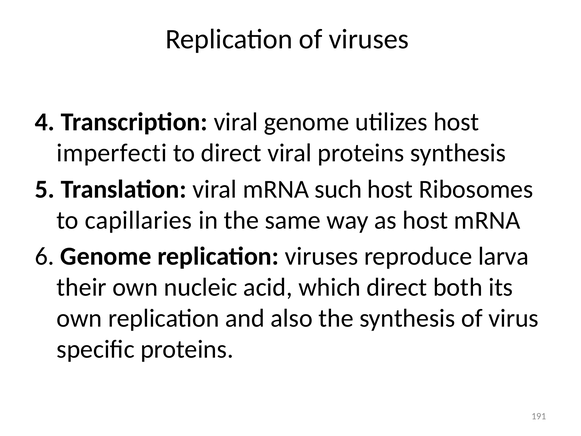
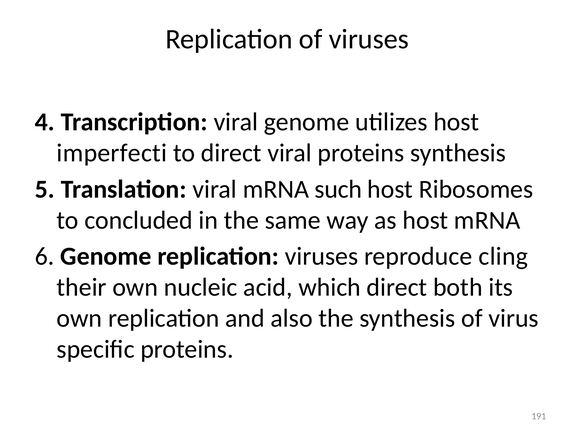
capillaries: capillaries -> concluded
larva: larva -> cling
